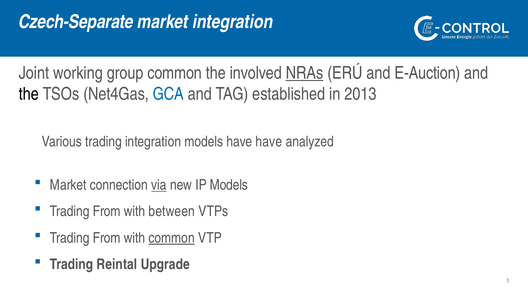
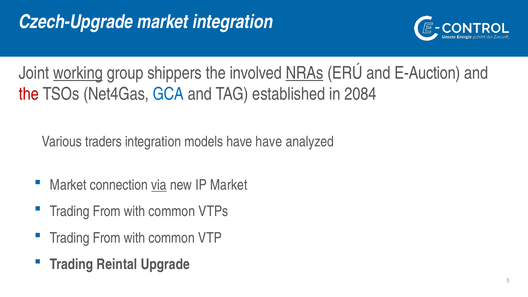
Czech-Separate: Czech-Separate -> Czech-Upgrade
working underline: none -> present
group common: common -> shippers
the at (29, 94) colour: black -> red
2013: 2013 -> 2084
Various trading: trading -> traders
IP Models: Models -> Market
between at (172, 211): between -> common
common at (172, 238) underline: present -> none
